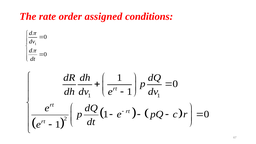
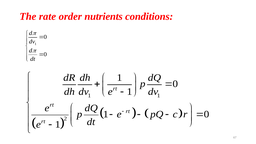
assigned: assigned -> nutrients
